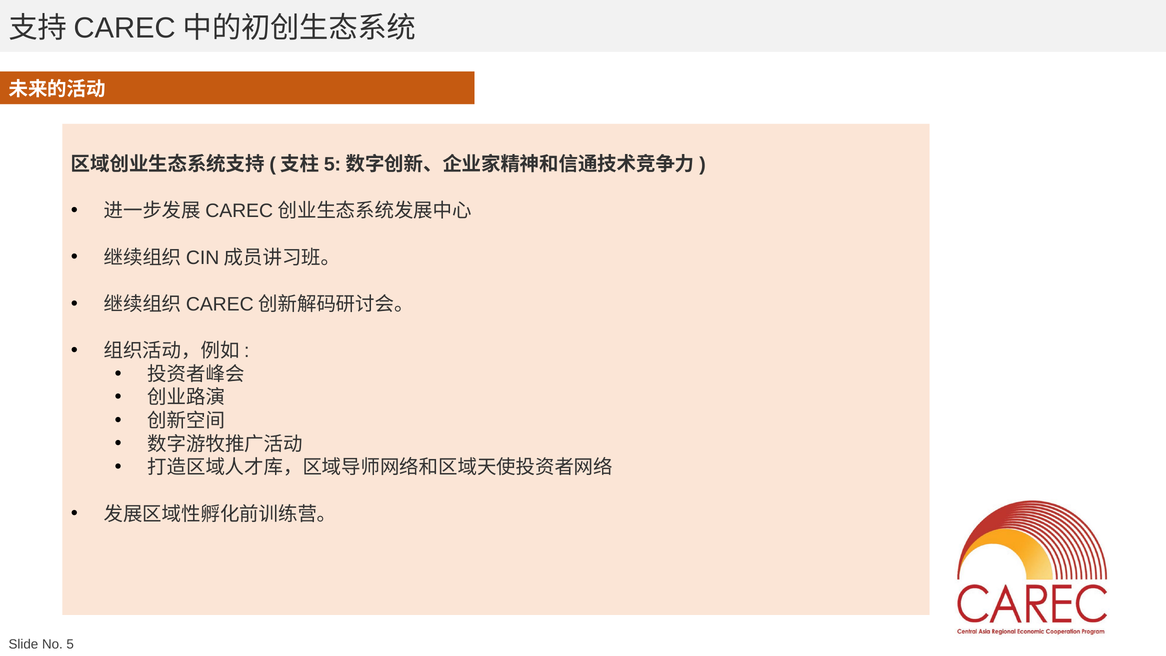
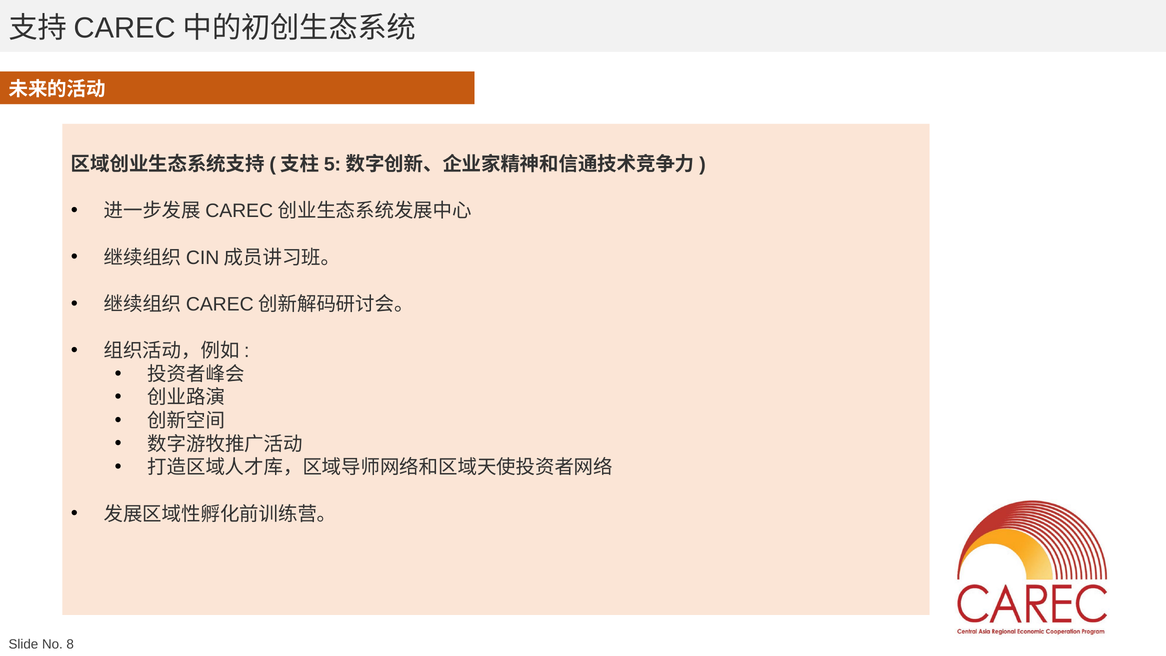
5: 5 -> 8
